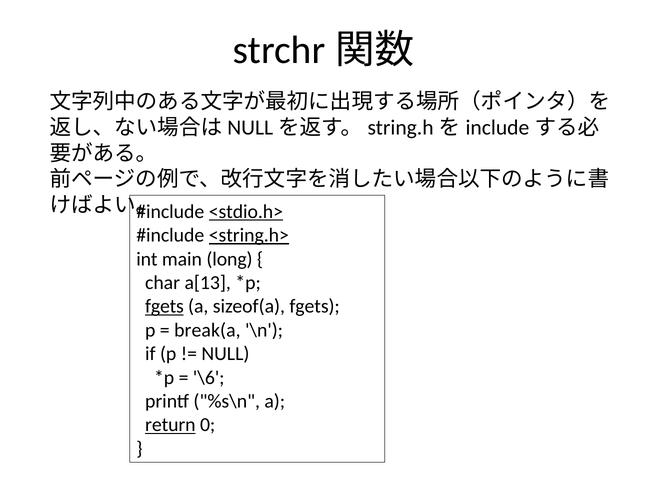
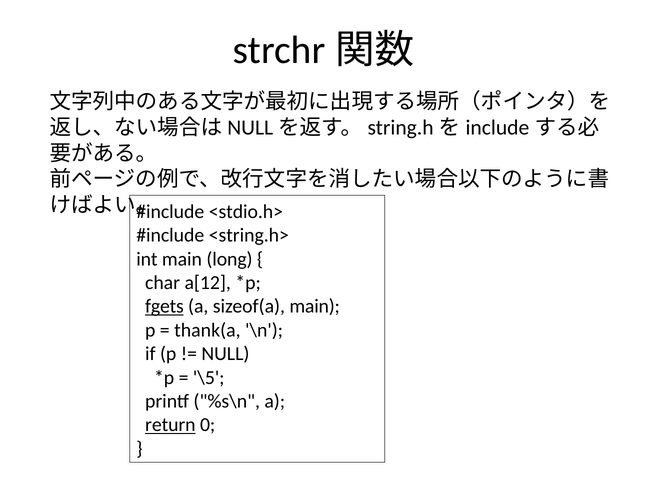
<stdio.h> underline: present -> none
<string.h> underline: present -> none
a[13: a[13 -> a[12
sizeof(a fgets: fgets -> main
break(a: break(a -> thank(a
\6: \6 -> \5
